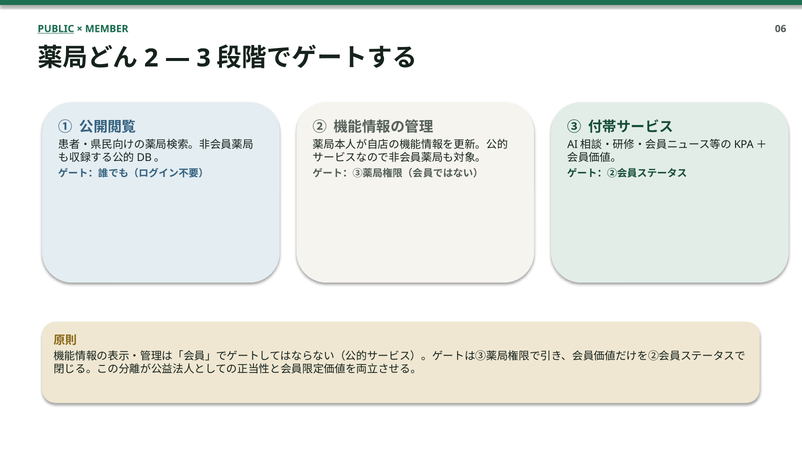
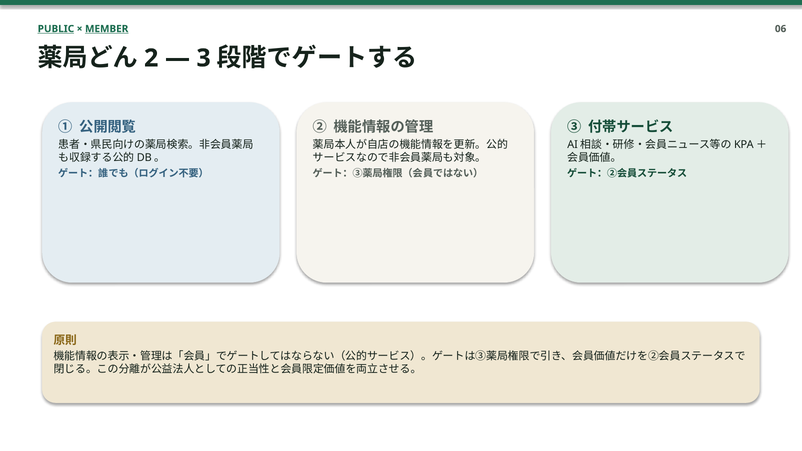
MEMBER underline: none -> present
